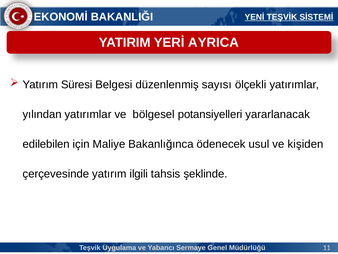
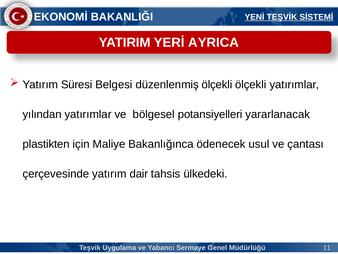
düzenlenmiş sayısı: sayısı -> ölçekli
edilebilen: edilebilen -> plastikten
kişiden: kişiden -> çantası
ilgili: ilgili -> dair
şeklinde: şeklinde -> ülkedeki
